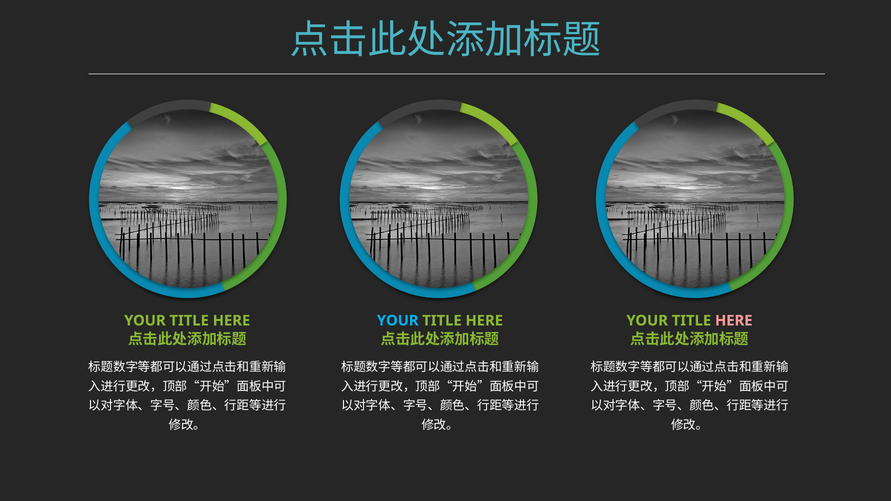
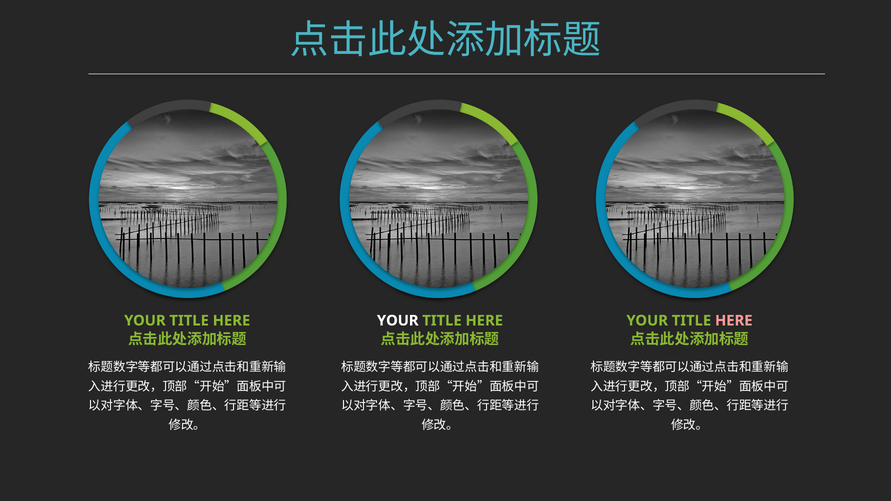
YOUR at (398, 321) colour: light blue -> white
